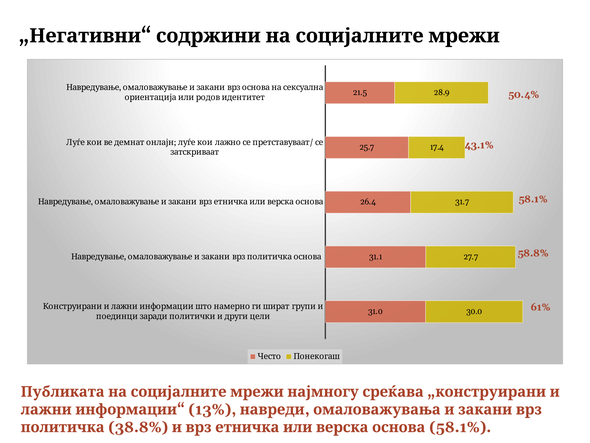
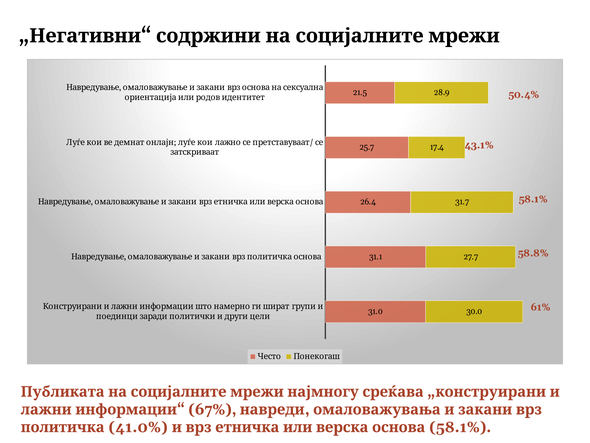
13%: 13% -> 67%
38.8%: 38.8% -> 41.0%
